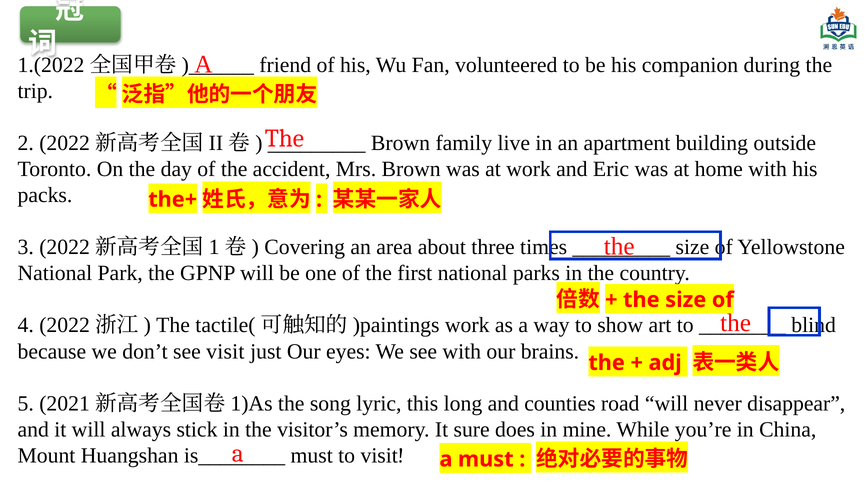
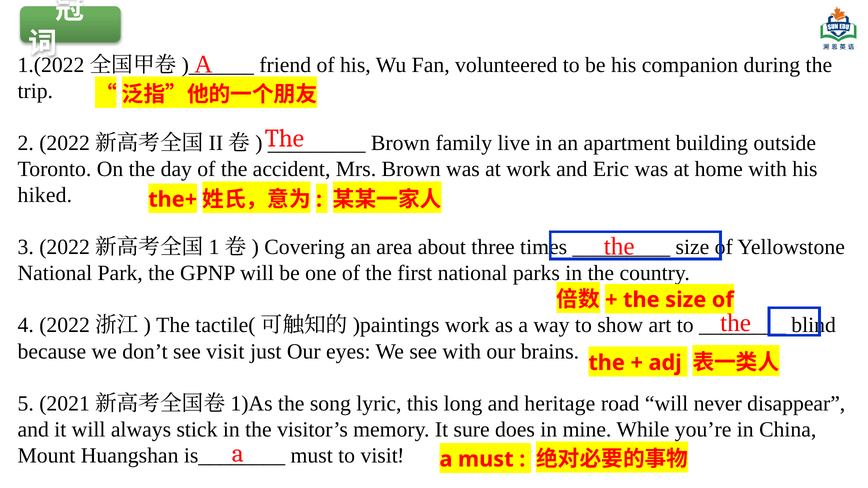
packs: packs -> hiked
counties: counties -> heritage
